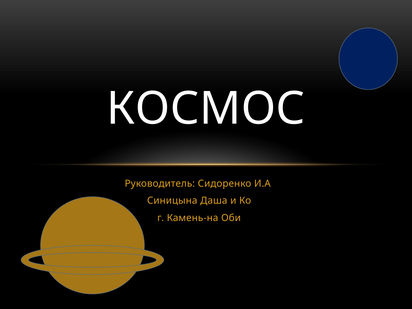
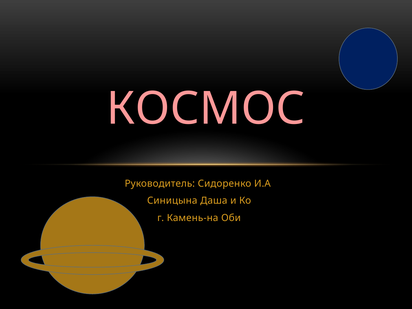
КОСМОС colour: white -> pink
